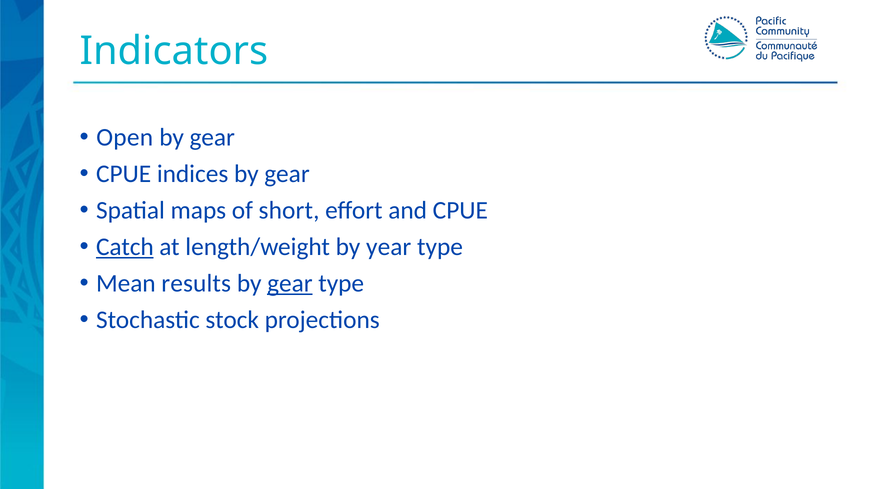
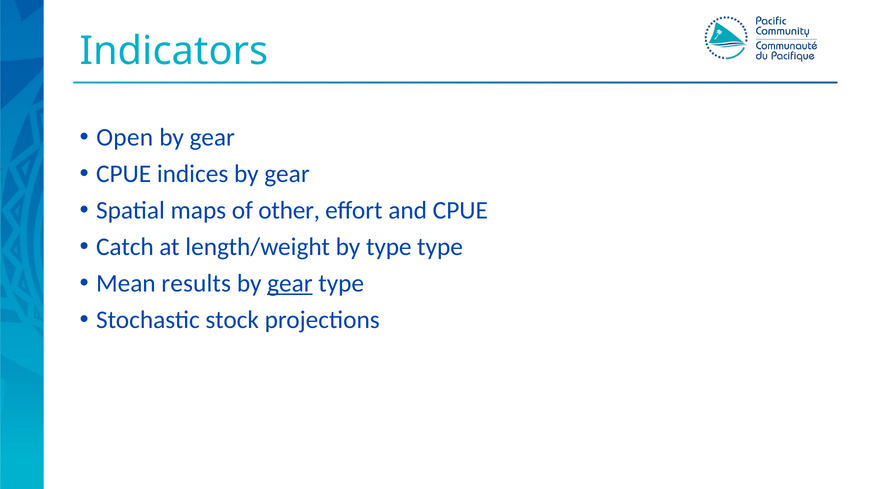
short: short -> other
Catch underline: present -> none
by year: year -> type
